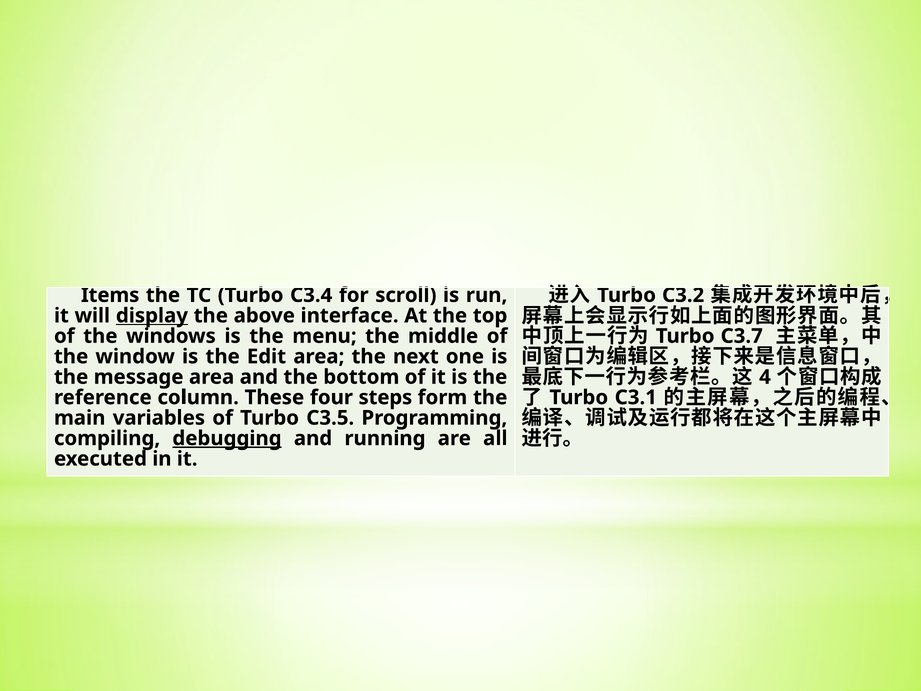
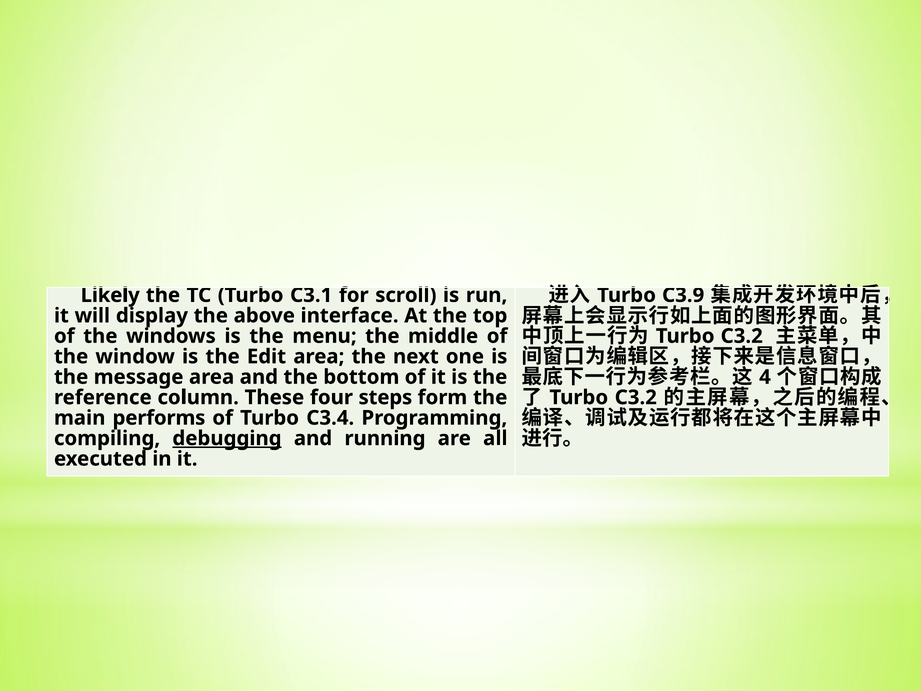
C3.2: C3.2 -> C3.9
Items: Items -> Likely
C3.4: C3.4 -> C3.1
display underline: present -> none
C3.7 at (742, 336): C3.7 -> C3.2
C3.1 at (636, 397): C3.1 -> C3.2
variables: variables -> performs
C3.5: C3.5 -> C3.4
